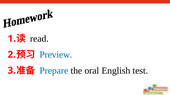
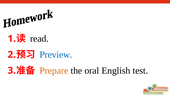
Prepare colour: blue -> orange
